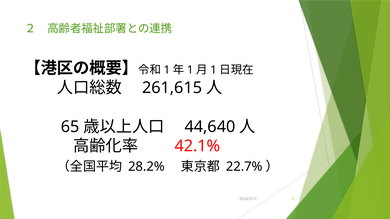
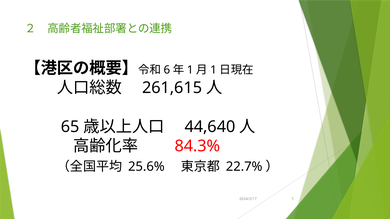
1 at (167, 70): 1 -> 6
42.1%: 42.1% -> 84.3%
28.2%: 28.2% -> 25.6%
